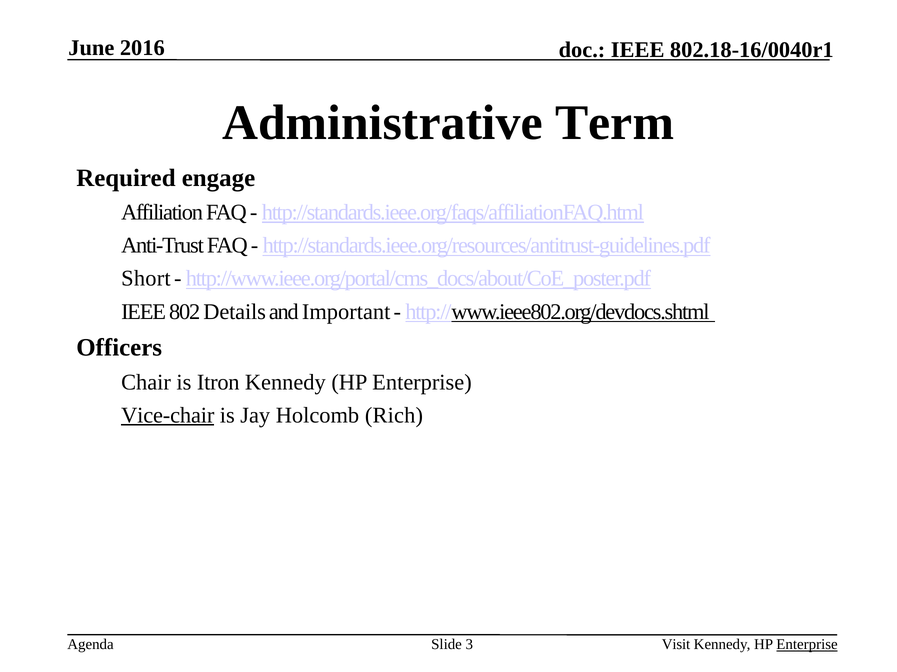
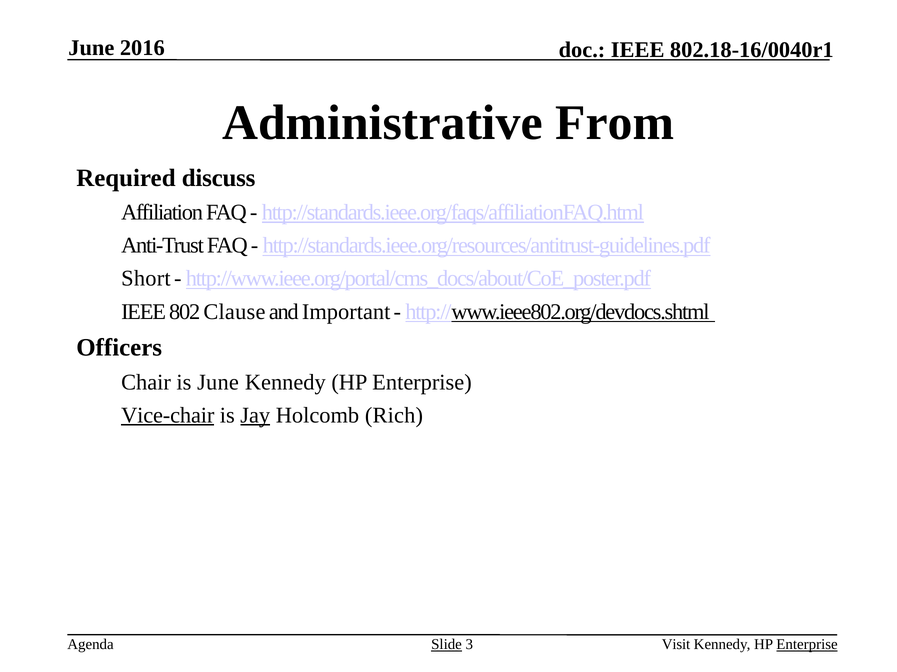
Term: Term -> From
engage: engage -> discuss
Details: Details -> Clause
is Itron: Itron -> June
Jay underline: none -> present
Slide underline: none -> present
